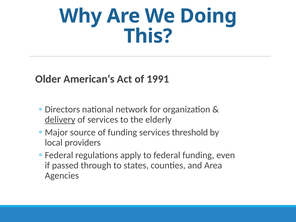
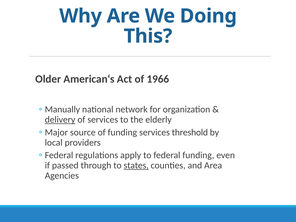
1991: 1991 -> 1966
Directors: Directors -> Manually
states underline: none -> present
